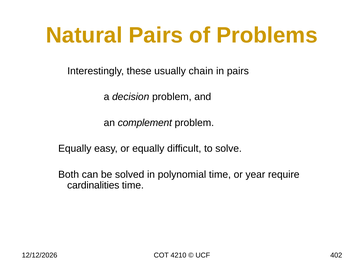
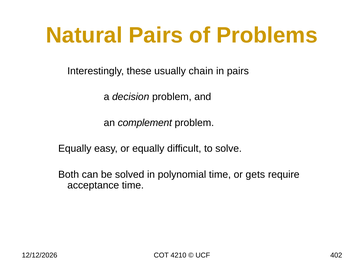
year: year -> gets
cardinalities: cardinalities -> acceptance
